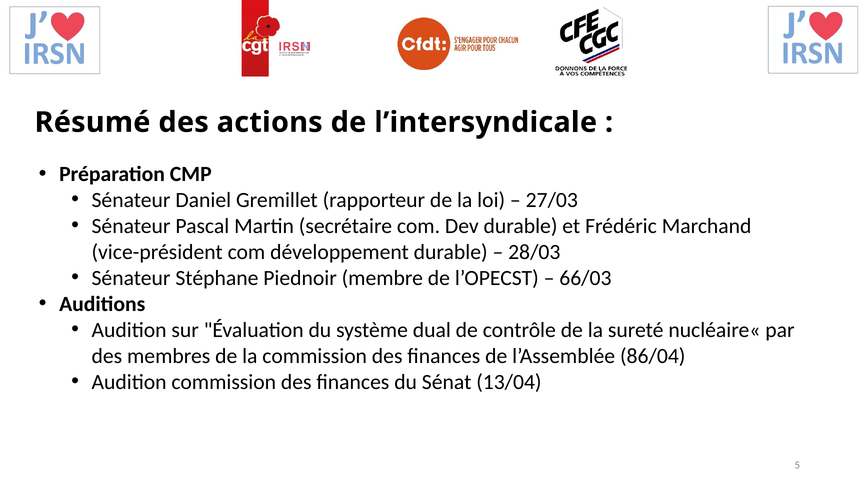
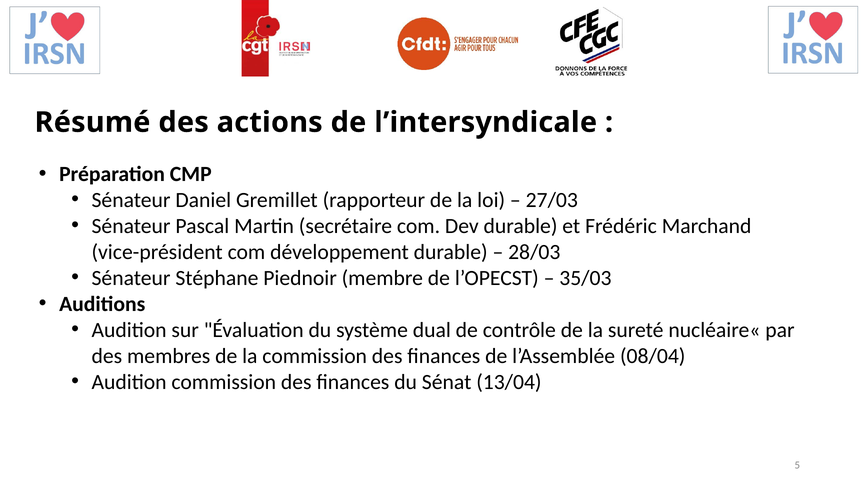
66/03: 66/03 -> 35/03
86/04: 86/04 -> 08/04
